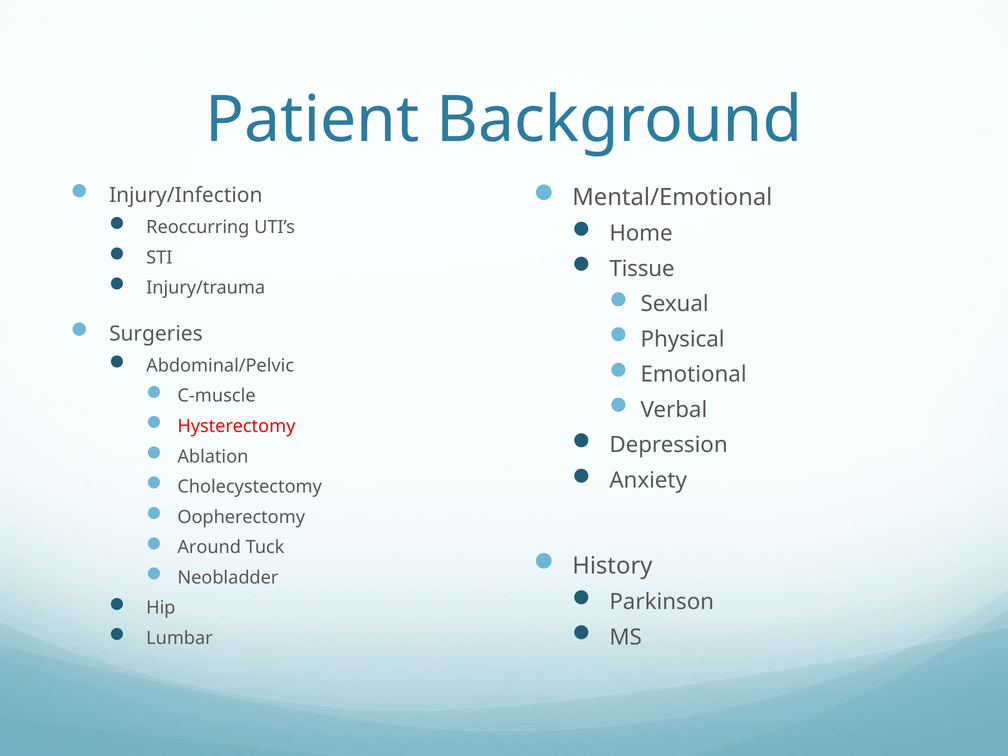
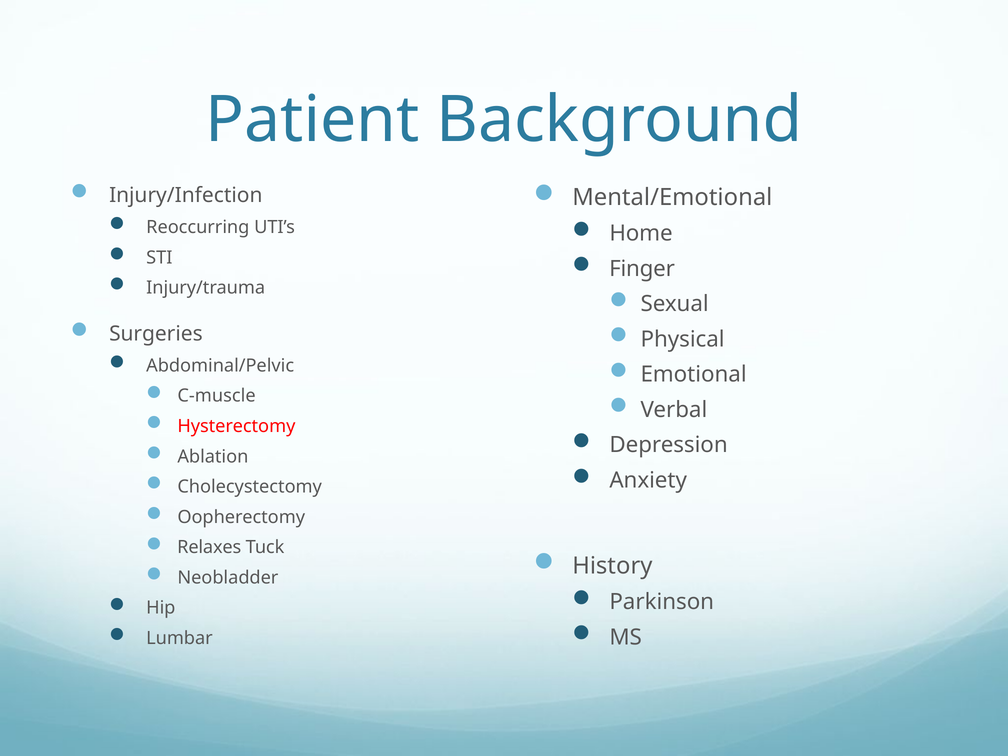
Tissue: Tissue -> Finger
Around: Around -> Relaxes
